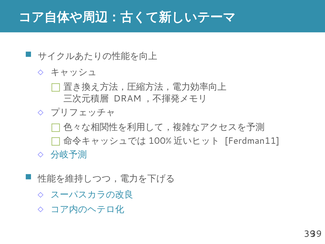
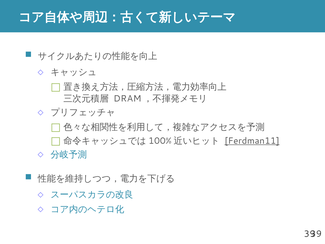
Ferdman11 underline: none -> present
